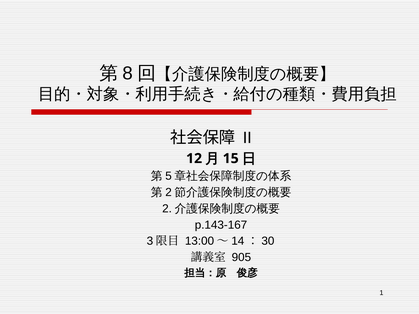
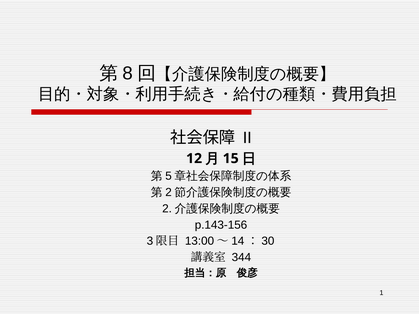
p.143-167: p.143-167 -> p.143-156
905: 905 -> 344
